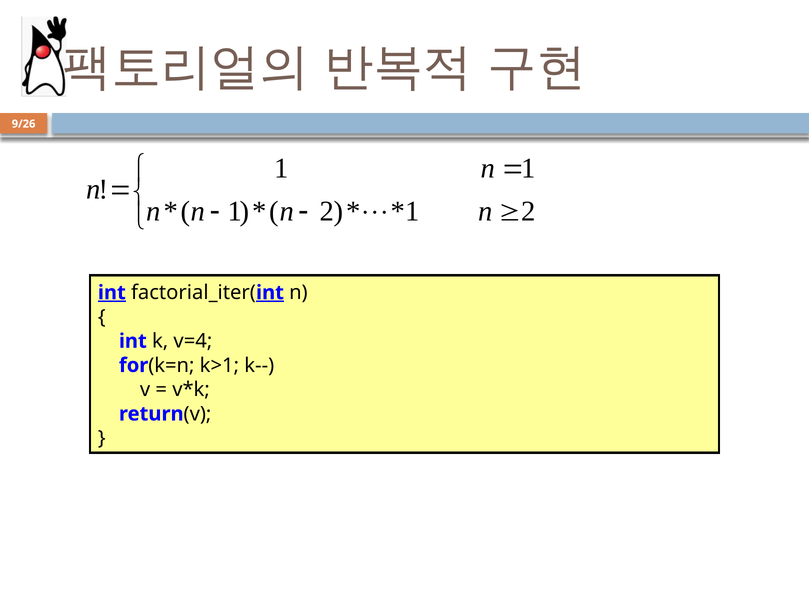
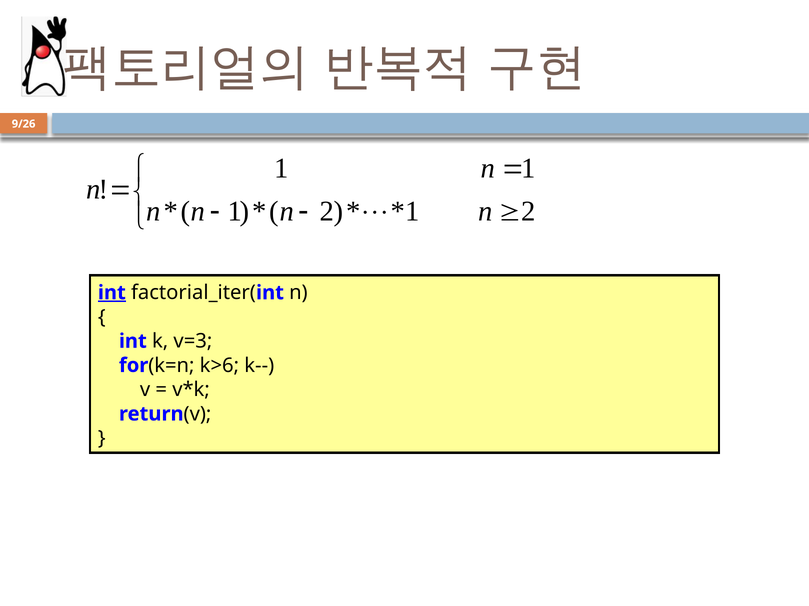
int at (270, 293) underline: present -> none
v=4: v=4 -> v=3
k>1: k>1 -> k>6
